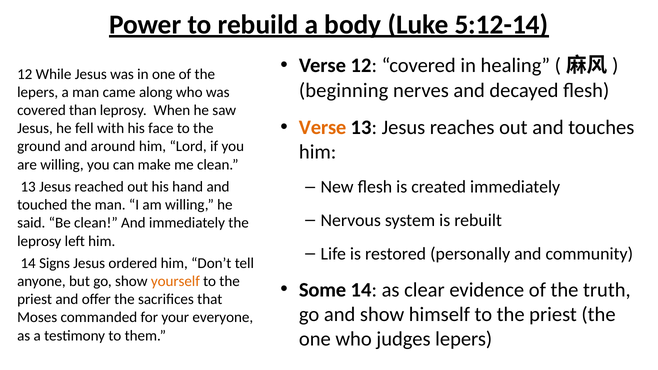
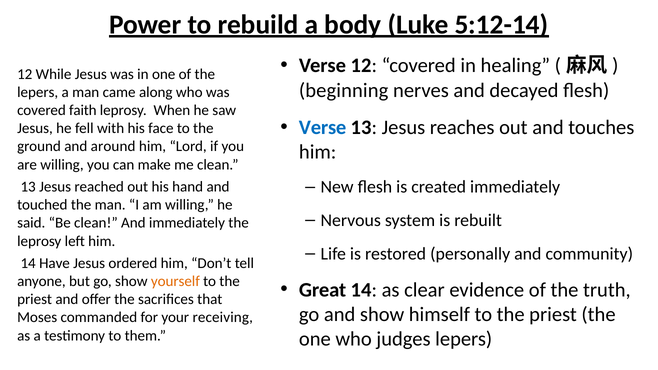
than: than -> faith
Verse at (323, 128) colour: orange -> blue
Signs: Signs -> Have
Some: Some -> Great
everyone: everyone -> receiving
